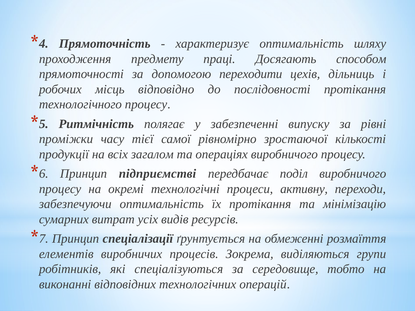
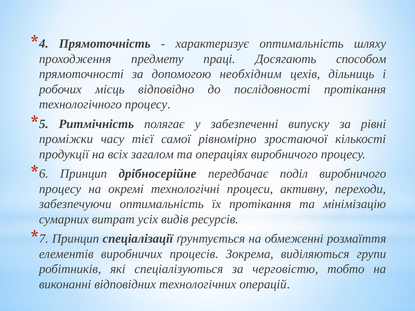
переходити: переходити -> необхідним
підприємстві: підприємстві -> дрібносерійне
середовище: середовище -> черговістю
